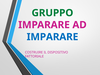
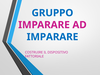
GRUPPO colour: green -> blue
